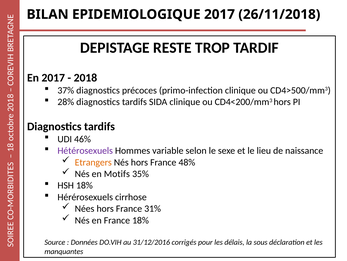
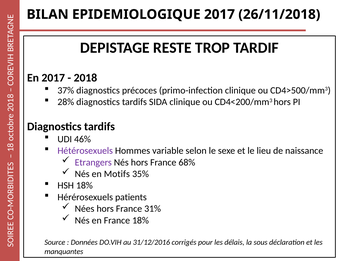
Etrangers colour: orange -> purple
48%: 48% -> 68%
cirrhose: cirrhose -> patients
